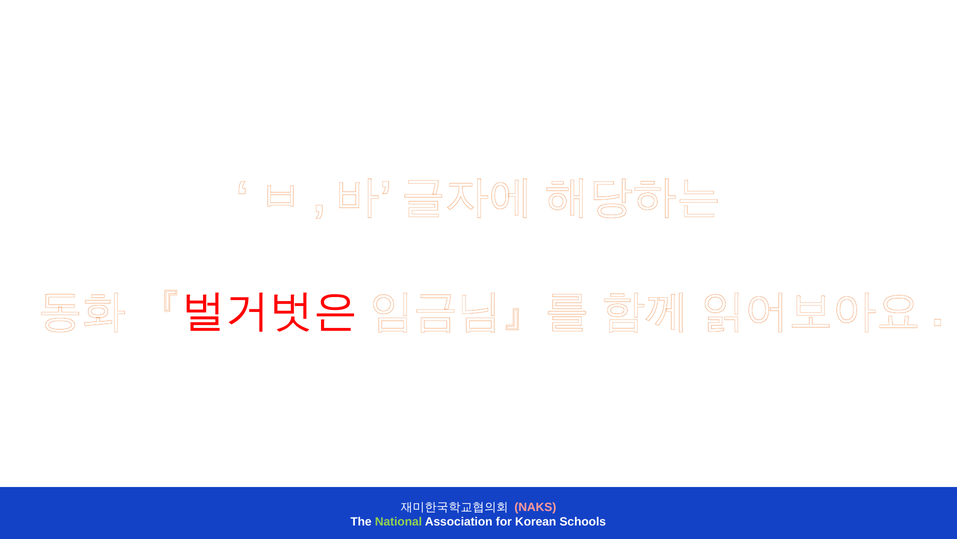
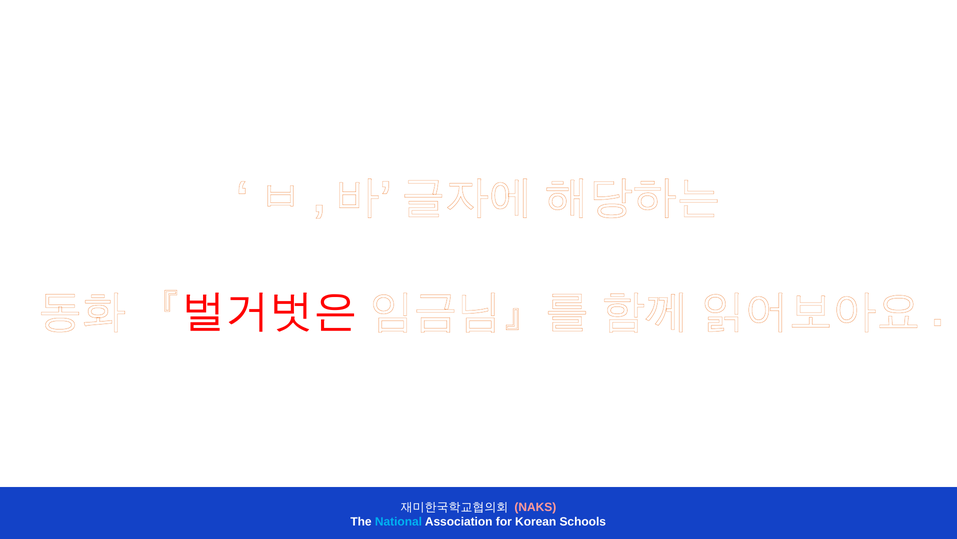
National colour: light green -> light blue
